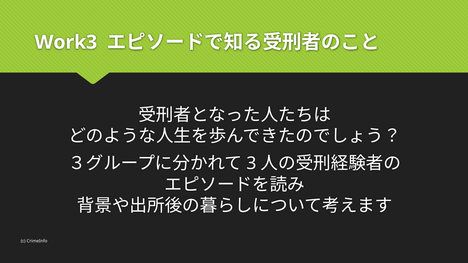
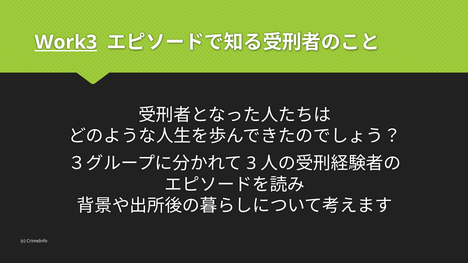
Work3 underline: none -> present
